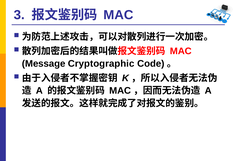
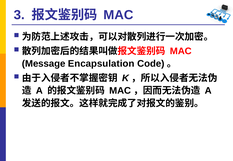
Cryptographic: Cryptographic -> Encapsulation
